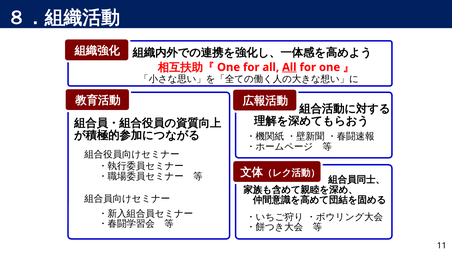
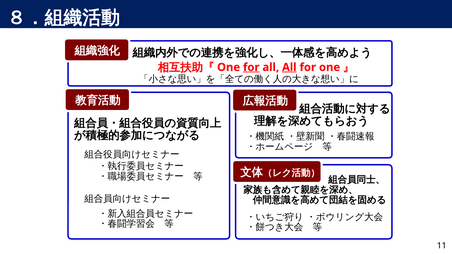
for at (251, 67) underline: none -> present
